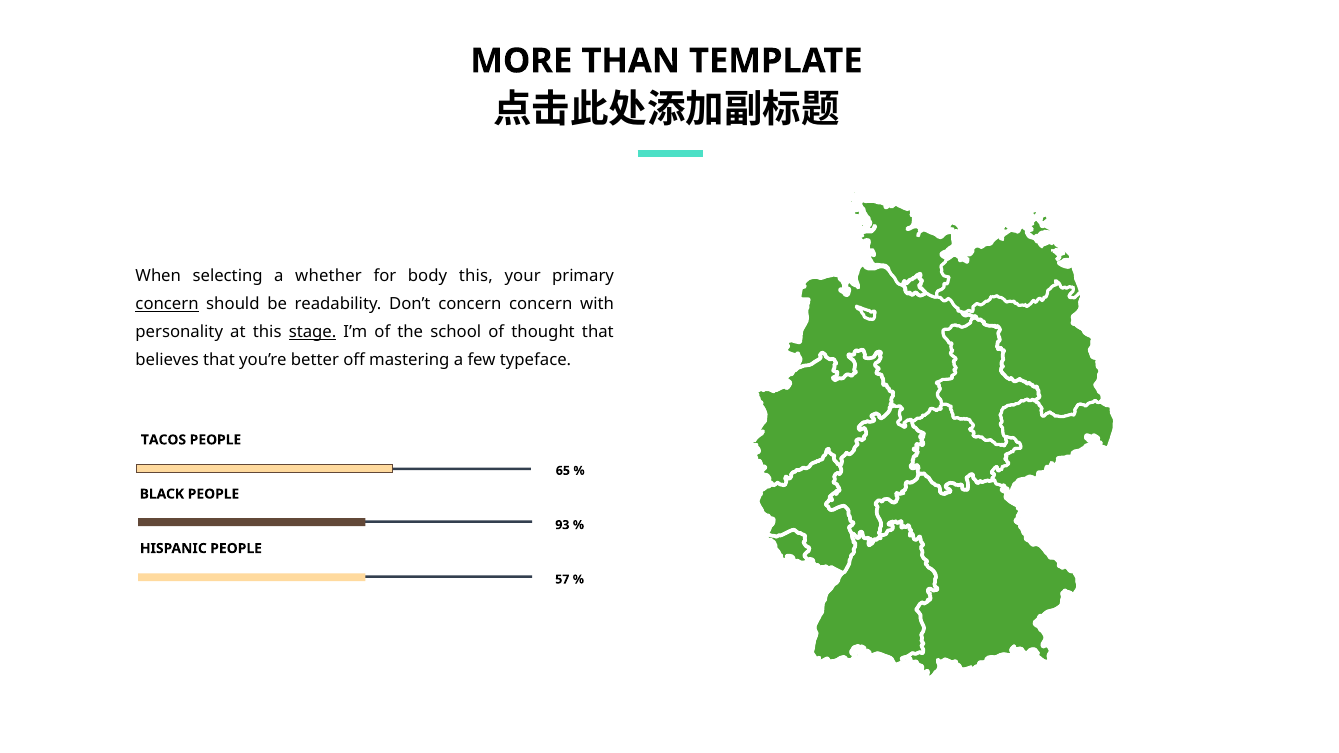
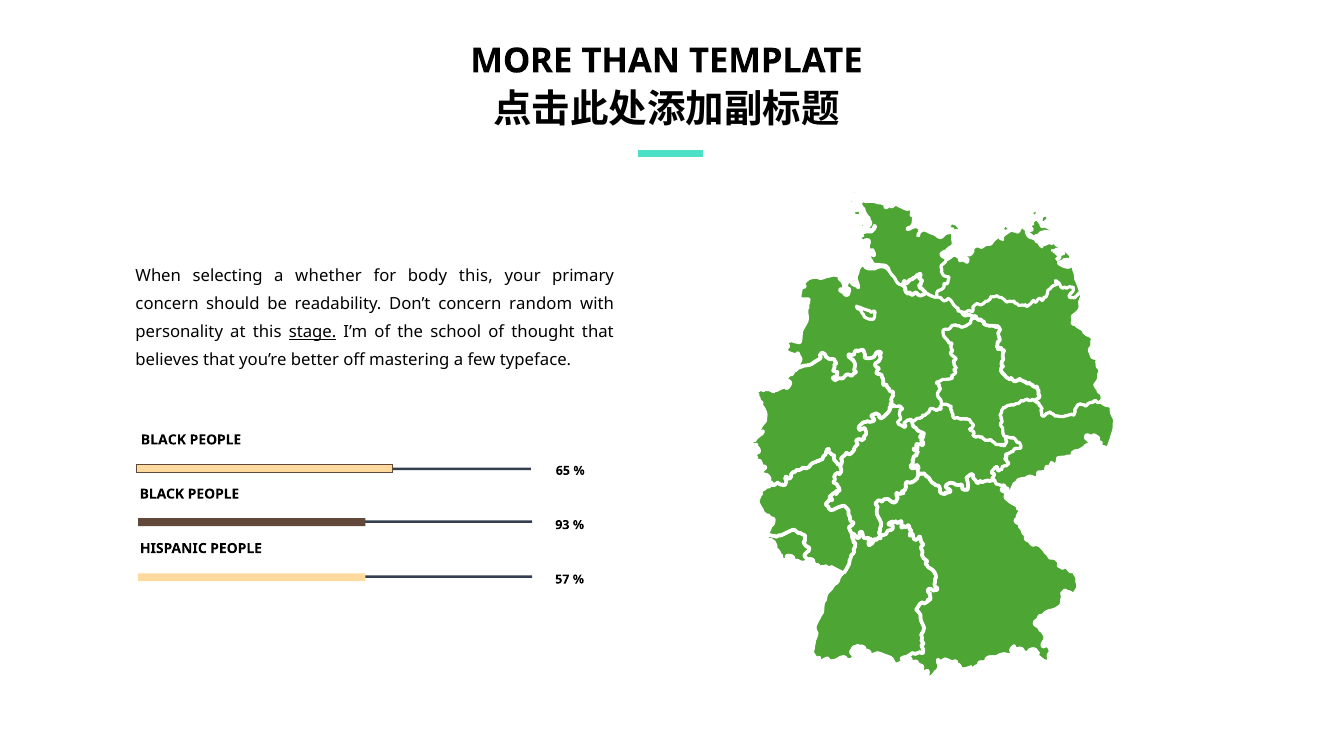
concern at (167, 304) underline: present -> none
concern concern: concern -> random
TACOS at (164, 440): TACOS -> BLACK
